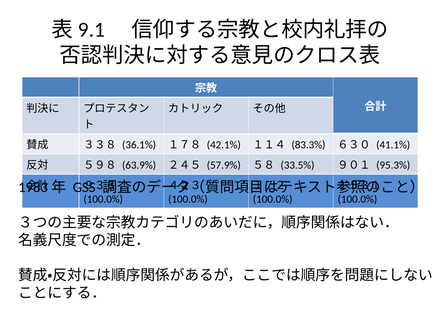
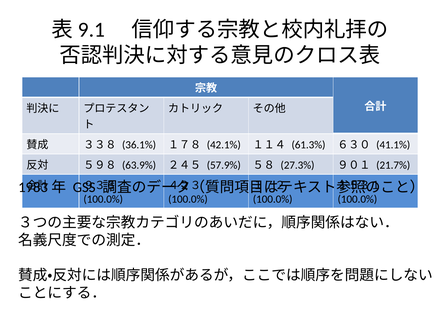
83.3%: 83.3% -> 61.3%
33.5%: 33.5% -> 27.3%
95.3%: 95.3% -> 21.7%
